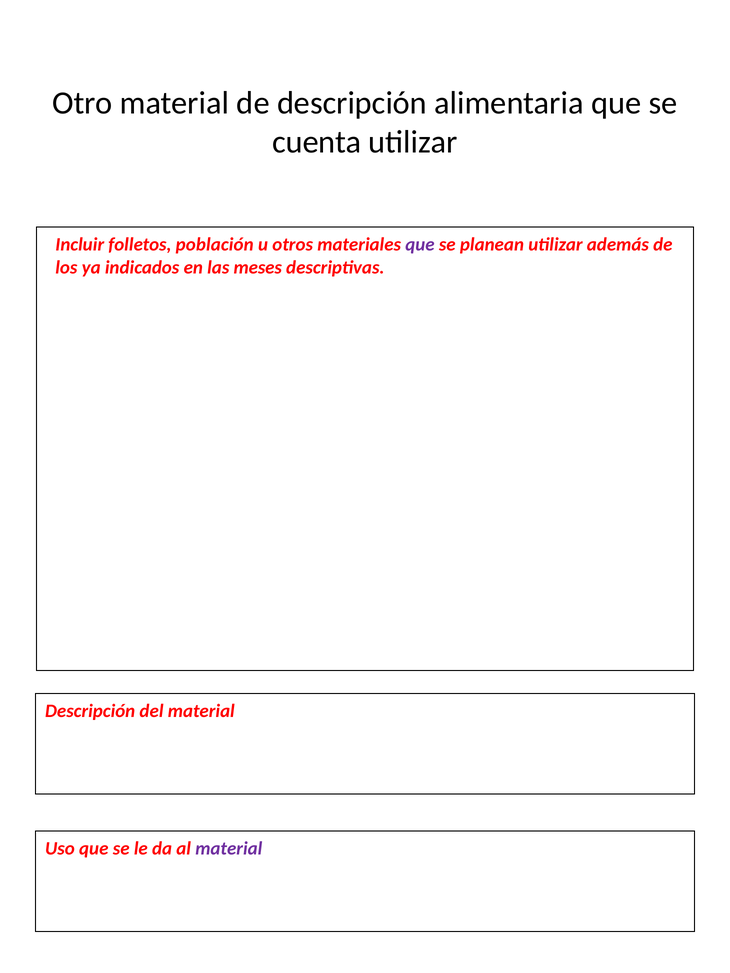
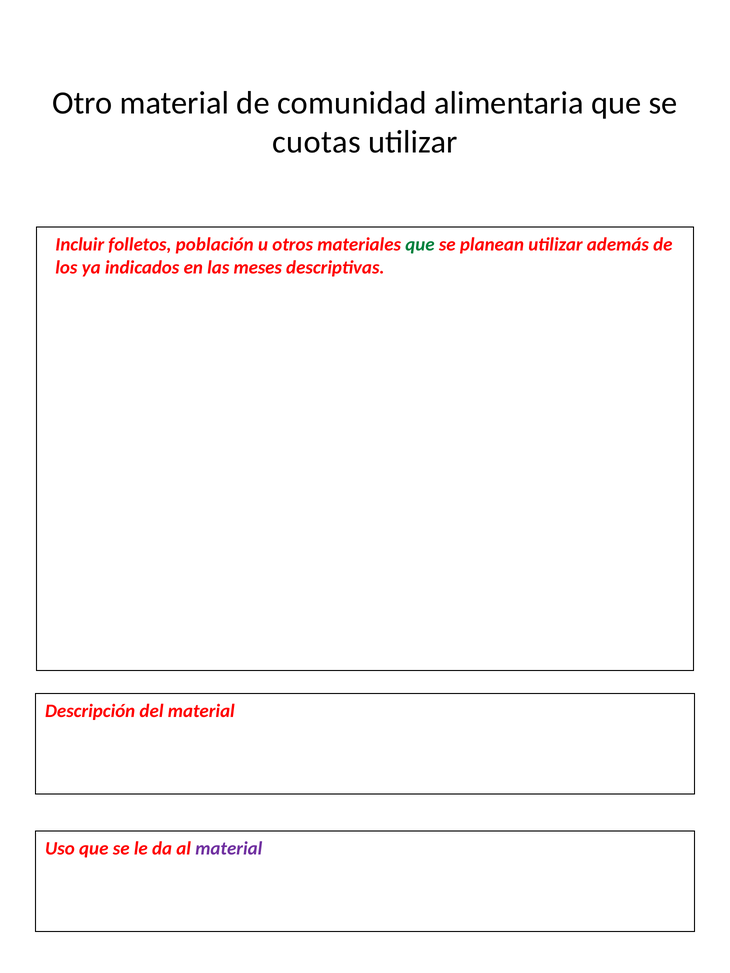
de descripción: descripción -> comunidad
cuenta: cuenta -> cuotas
que at (420, 245) colour: purple -> green
